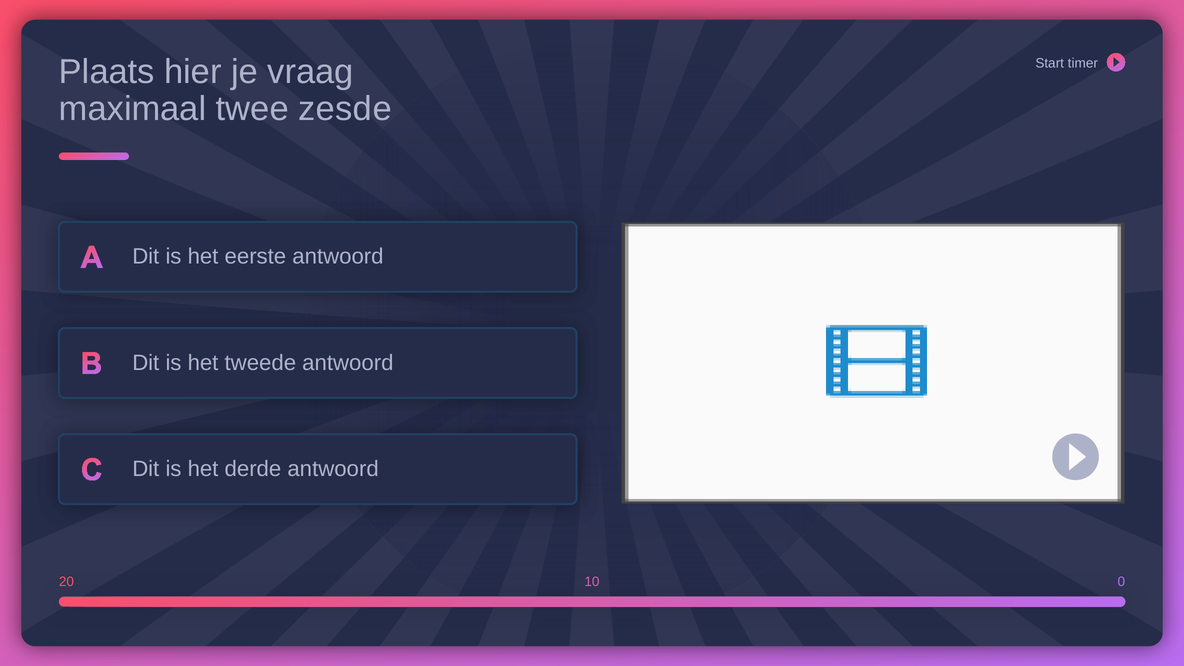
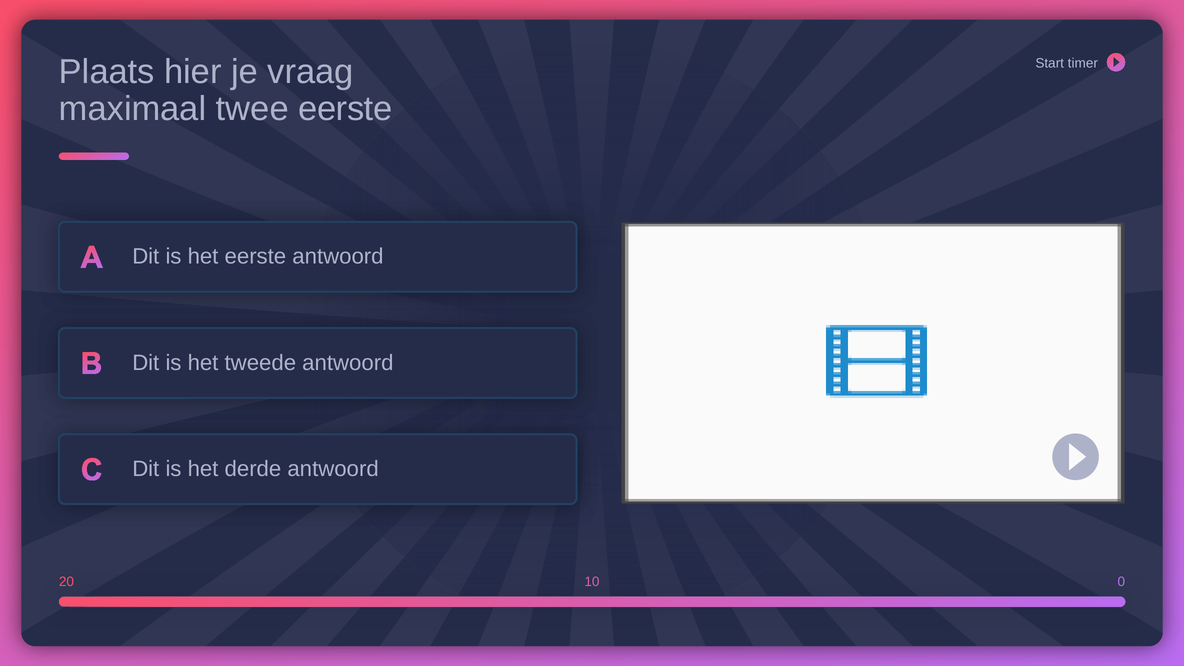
twee zesde: zesde -> eerste
